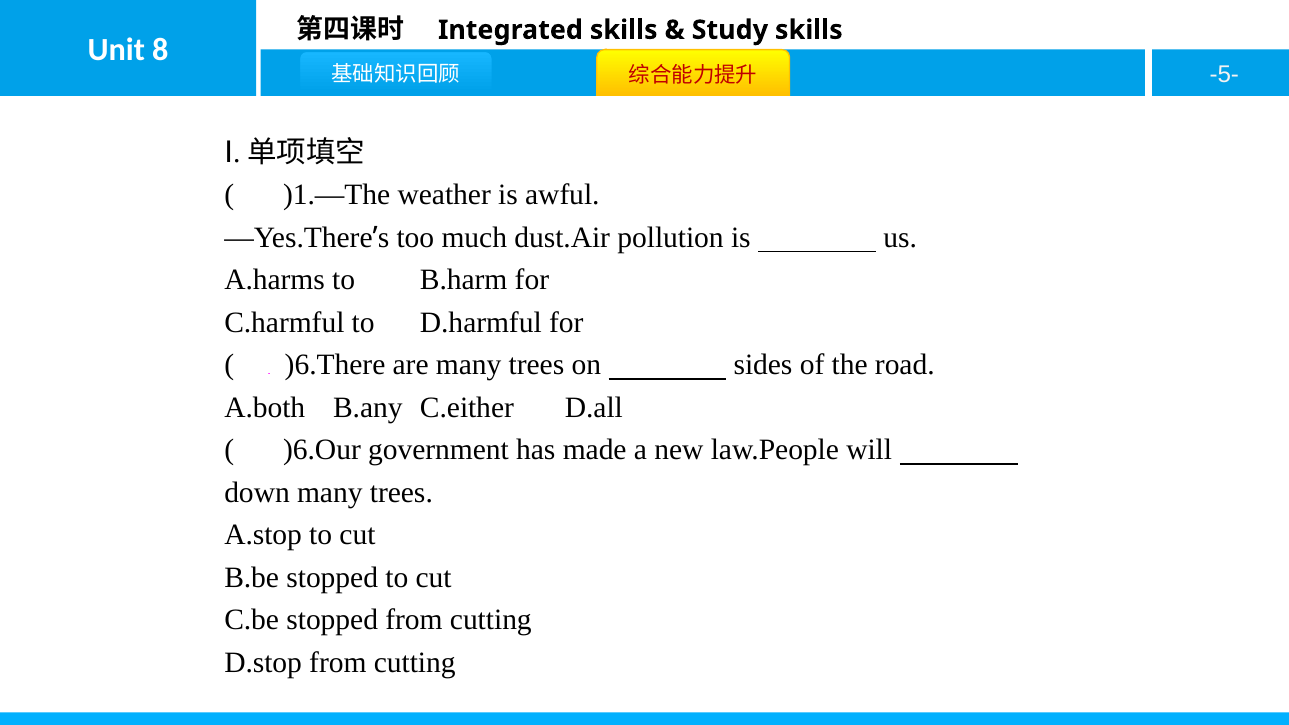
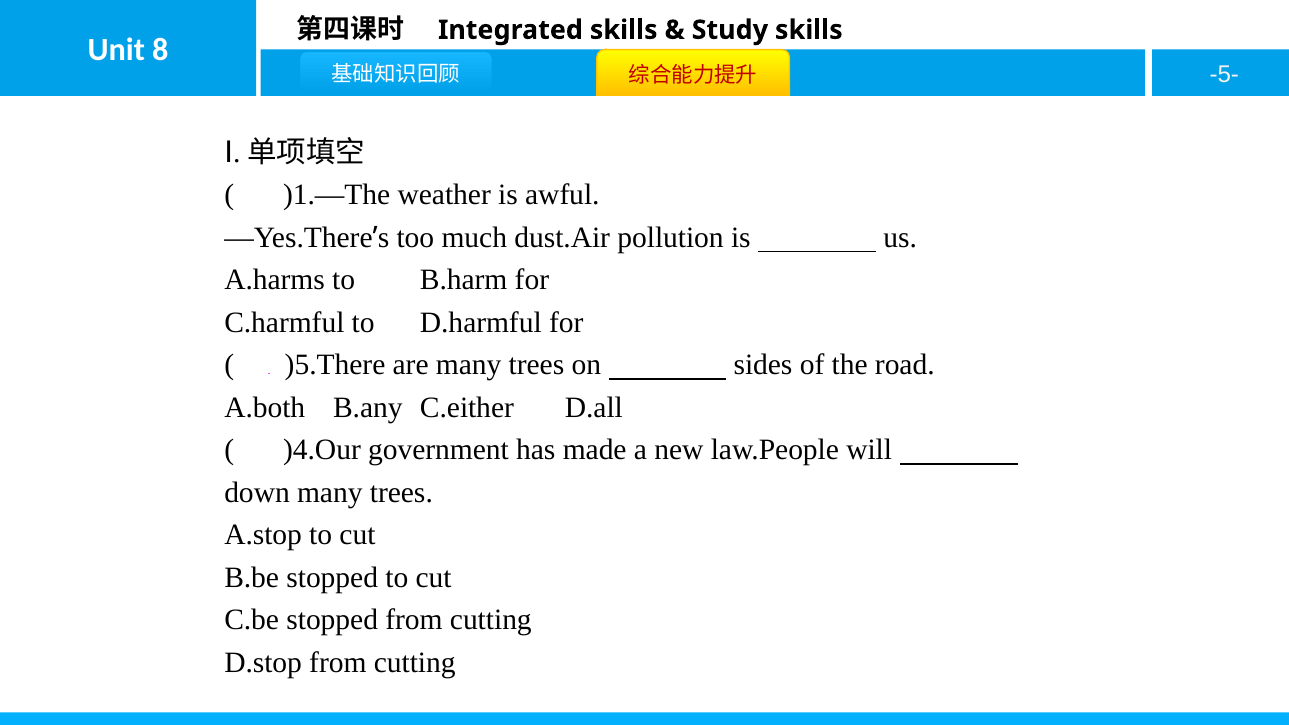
)6.There: )6.There -> )5.There
)6.Our: )6.Our -> )4.Our
